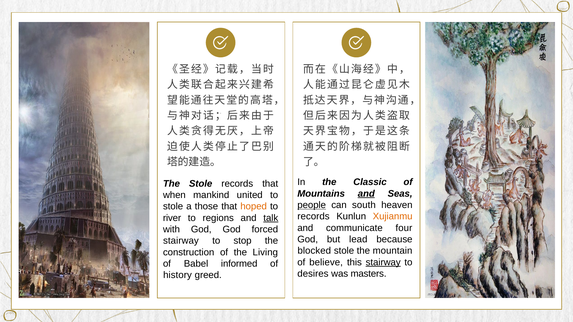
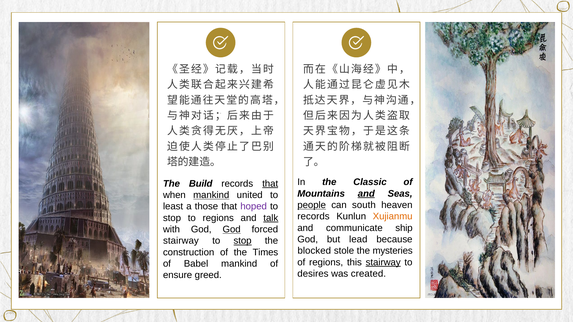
The Stole: Stole -> Build
that at (270, 184) underline: none -> present
mankind at (211, 195) underline: none -> present
stole at (173, 207): stole -> least
hoped colour: orange -> purple
river at (172, 218): river -> stop
four: four -> ship
God at (232, 230) underline: none -> present
stop at (243, 241) underline: none -> present
mountain: mountain -> mysteries
Living: Living -> Times
of believe: believe -> regions
Babel informed: informed -> mankind
masters: masters -> created
history: history -> ensure
